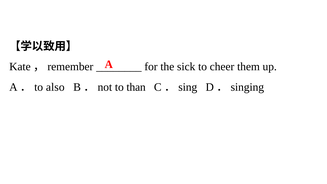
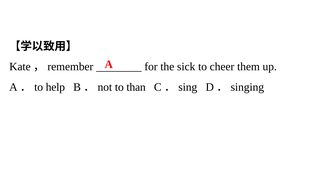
also: also -> help
